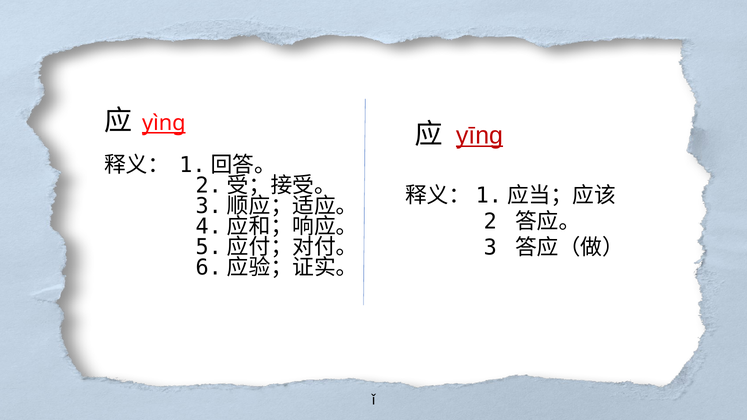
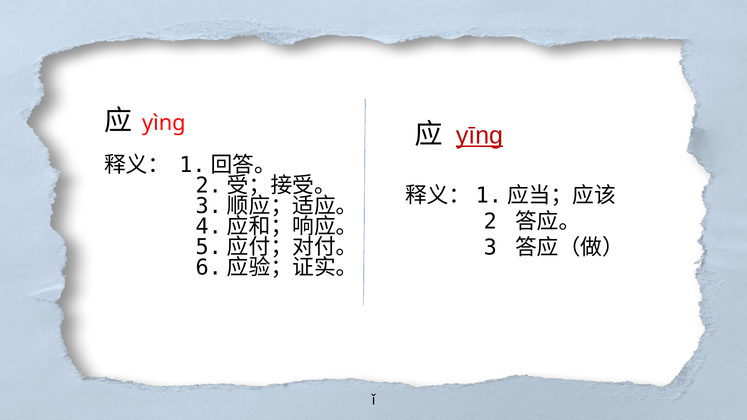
yìng underline: present -> none
